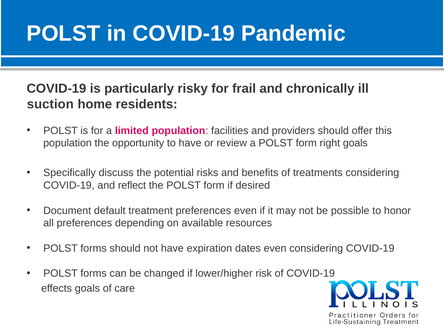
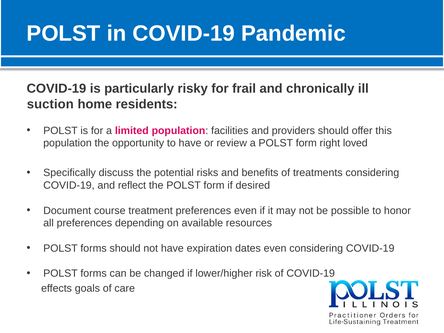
right goals: goals -> loved
default: default -> course
